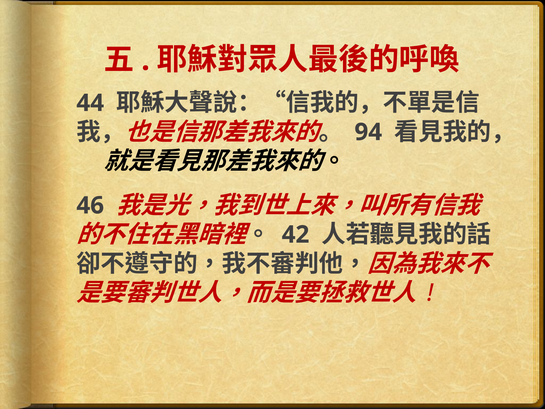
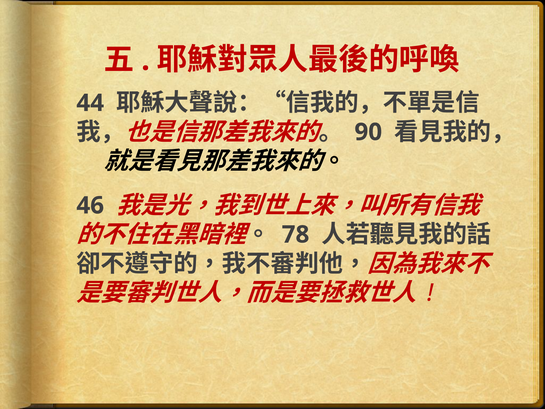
94: 94 -> 90
42: 42 -> 78
